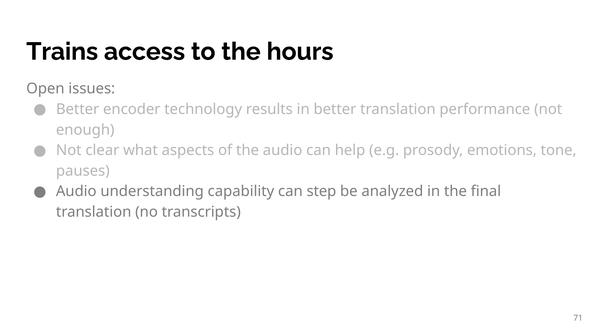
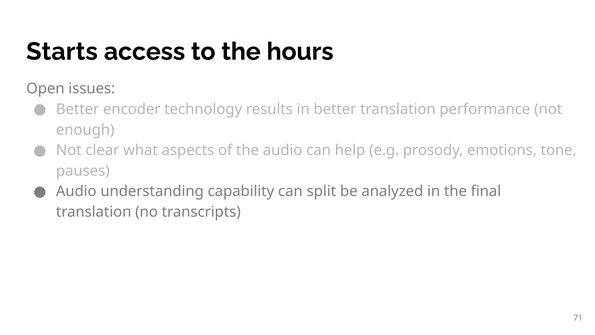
Trains: Trains -> Starts
step: step -> split
